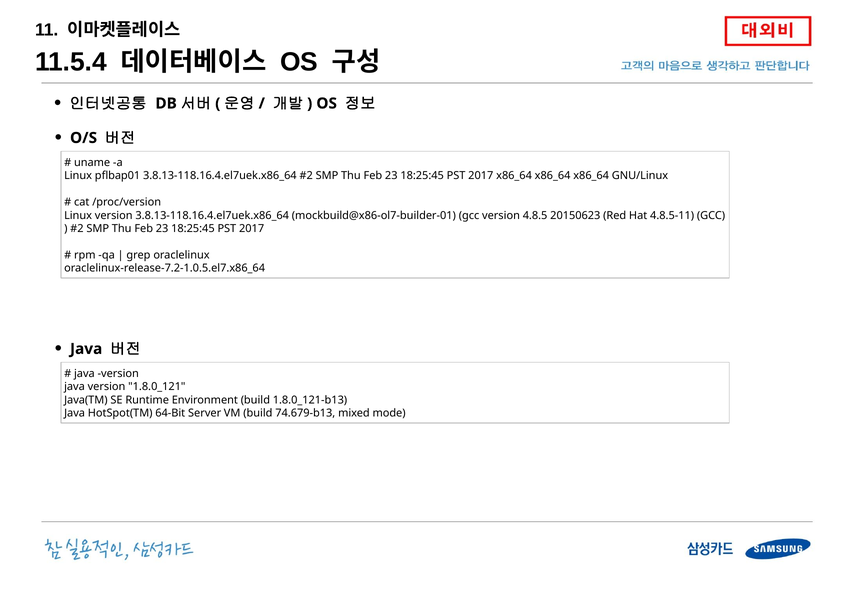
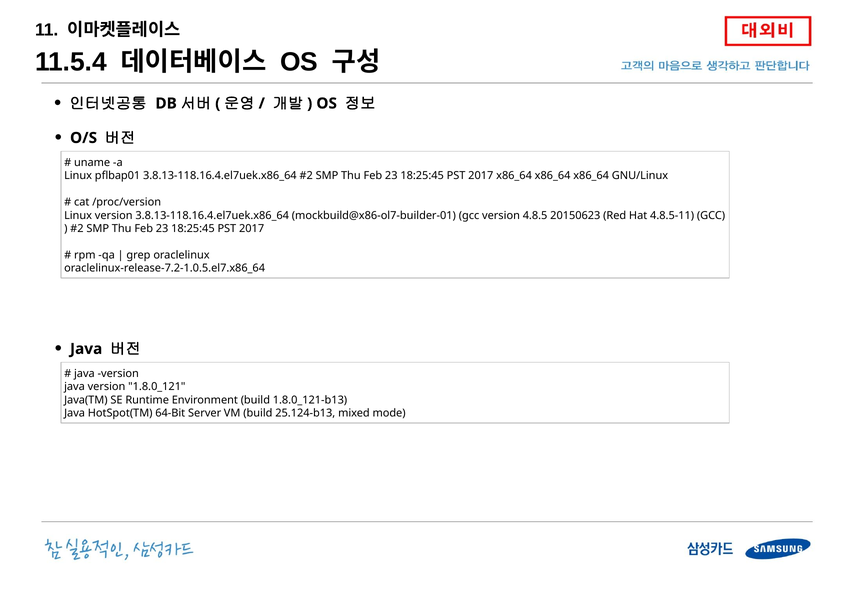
74.679-b13: 74.679-b13 -> 25.124-b13
